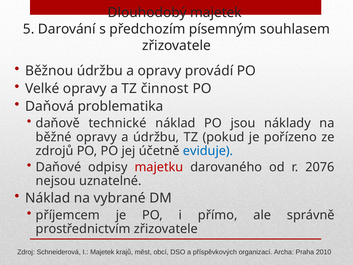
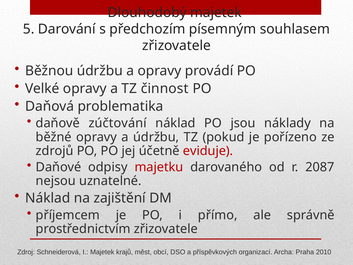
technické: technické -> zúčtování
eviduje colour: blue -> red
2076: 2076 -> 2087
vybrané: vybrané -> zajištění
